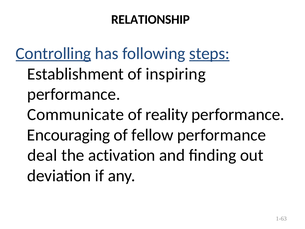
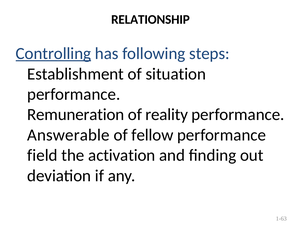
steps underline: present -> none
inspiring: inspiring -> situation
Communicate: Communicate -> Remuneration
Encouraging: Encouraging -> Answerable
deal: deal -> field
